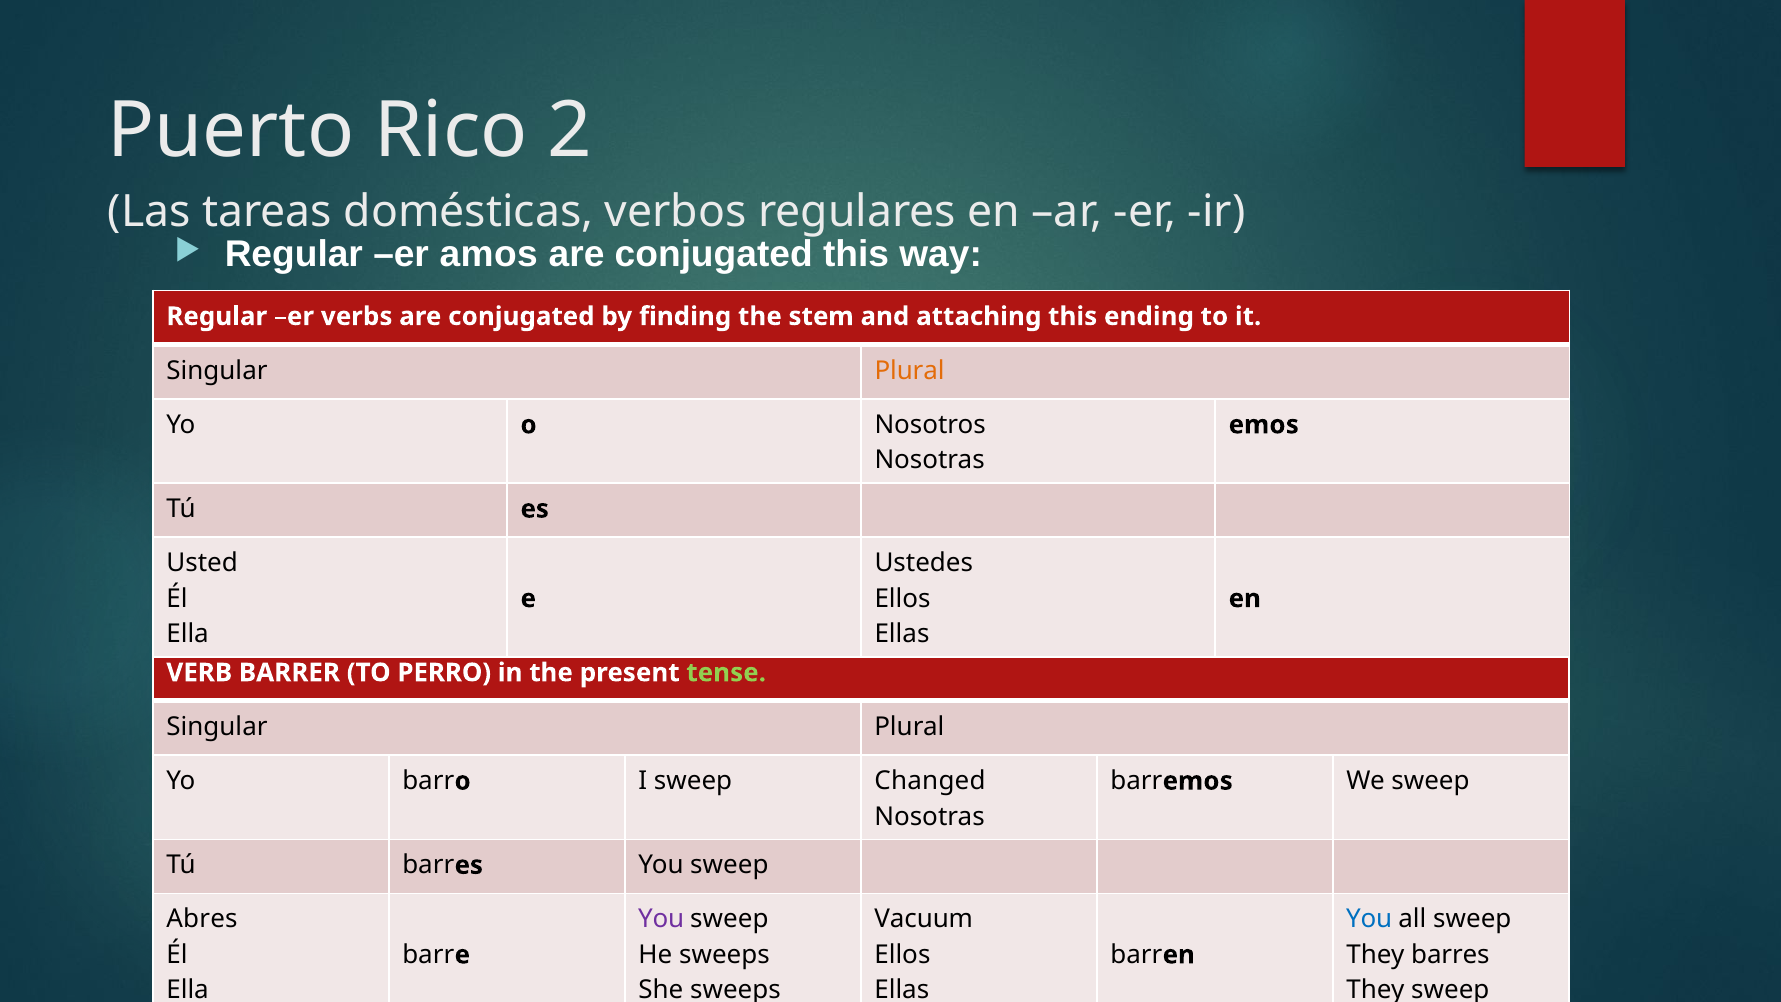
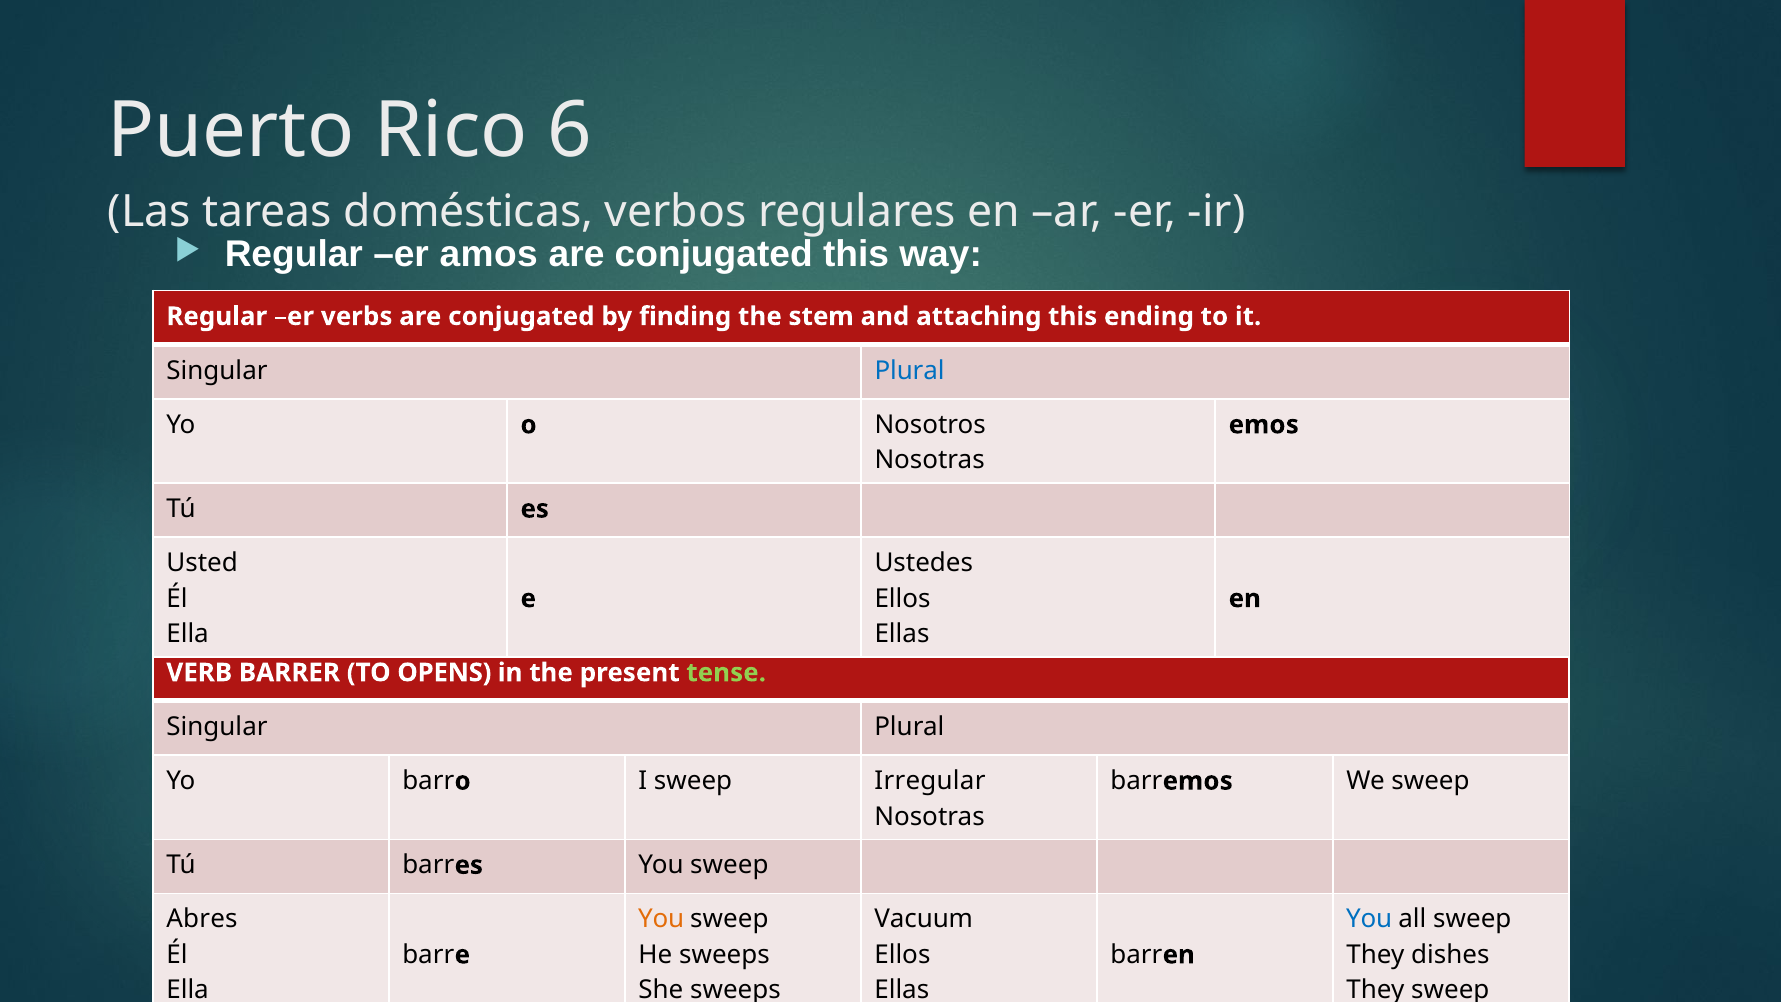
2: 2 -> 6
Plural at (910, 371) colour: orange -> blue
PERRO: PERRO -> OPENS
Changed: Changed -> Irregular
You at (661, 919) colour: purple -> orange
They barres: barres -> dishes
